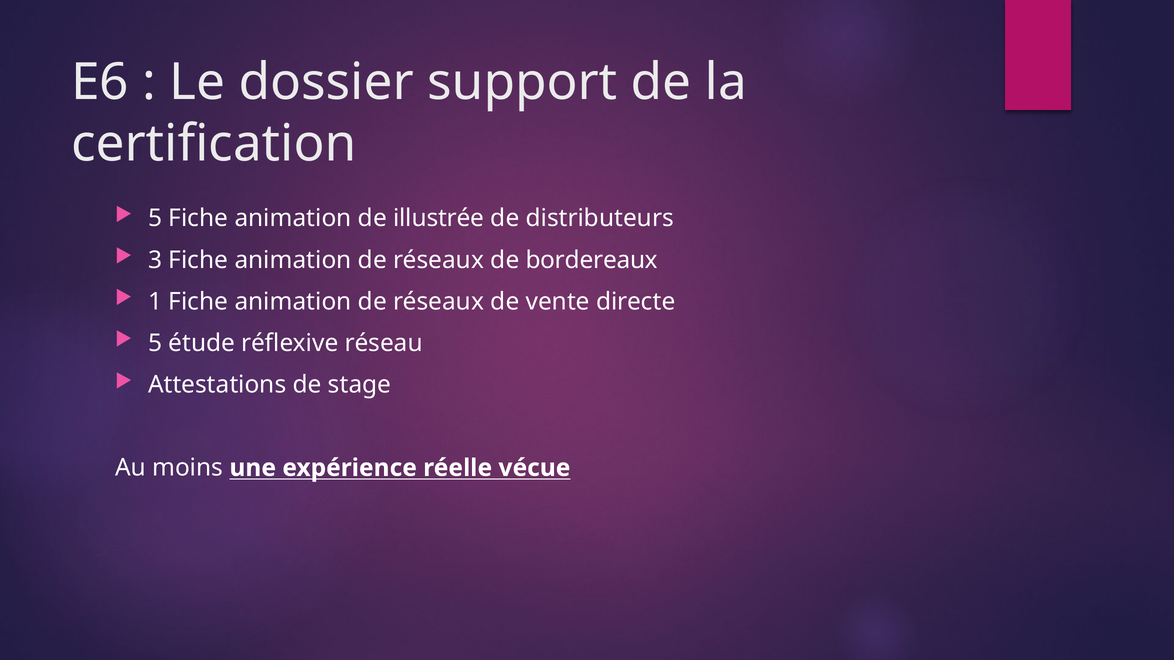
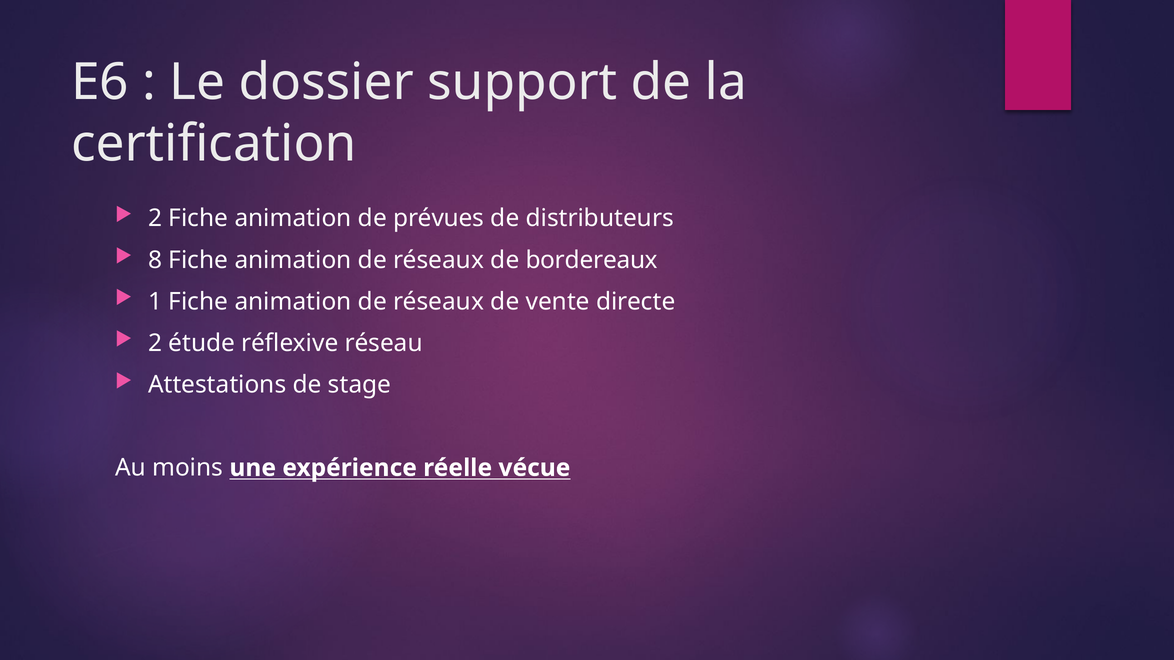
5 at (155, 218): 5 -> 2
illustrée: illustrée -> prévues
3: 3 -> 8
5 at (155, 343): 5 -> 2
